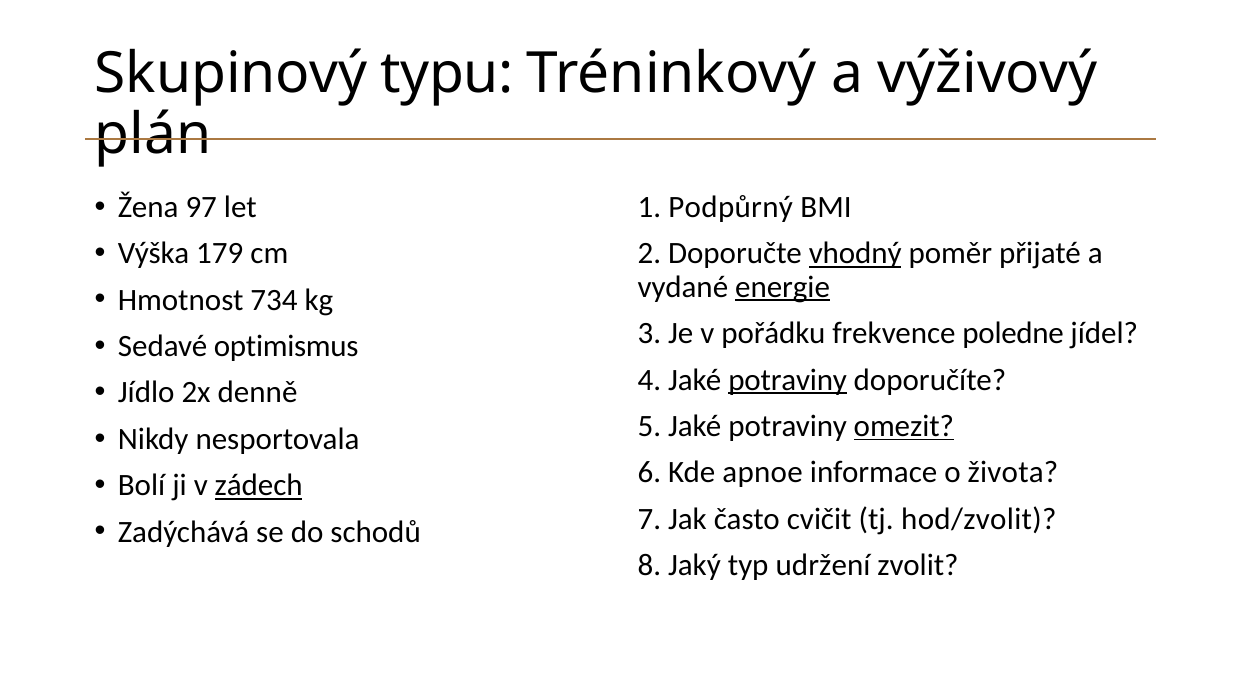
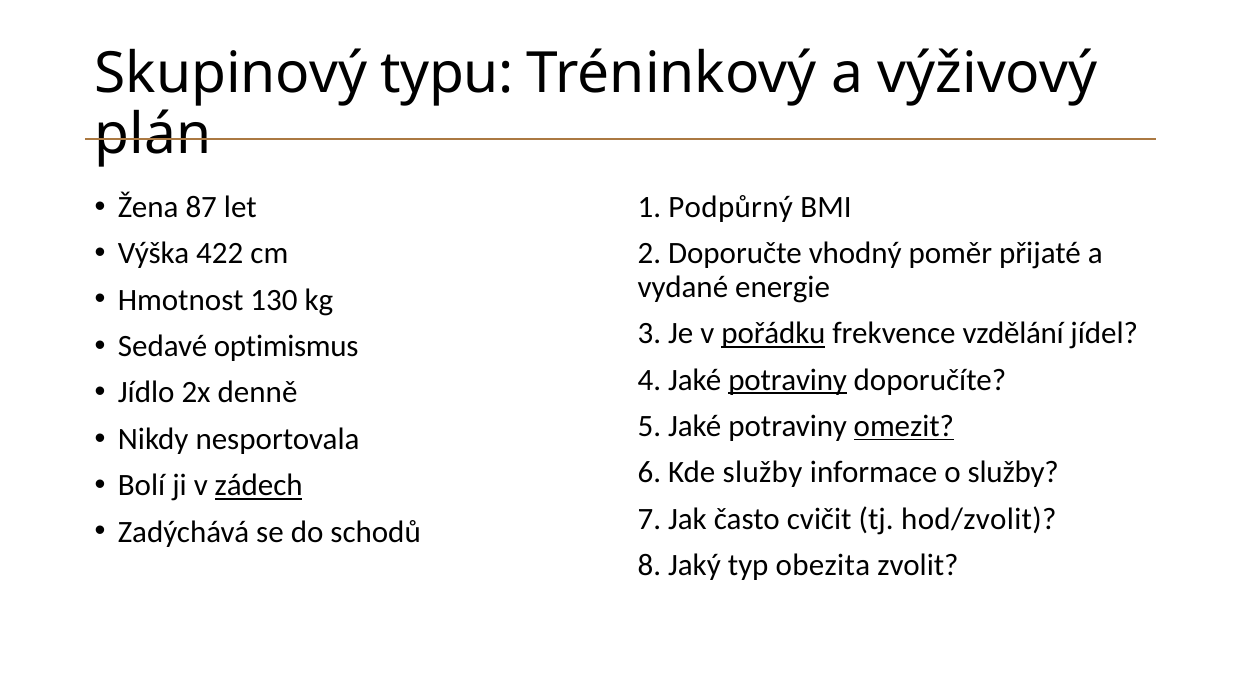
97: 97 -> 87
179: 179 -> 422
vhodný underline: present -> none
energie underline: present -> none
734: 734 -> 130
pořádku underline: none -> present
poledne: poledne -> vzdělání
Kde apnoe: apnoe -> služby
o života: života -> služby
udržení: udržení -> obezita
